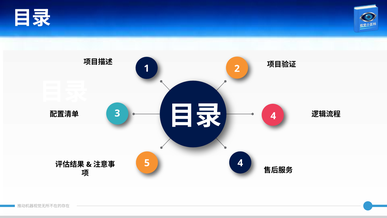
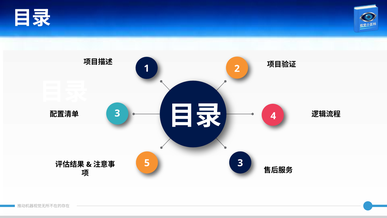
5 4: 4 -> 3
